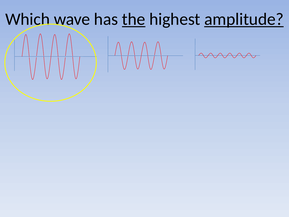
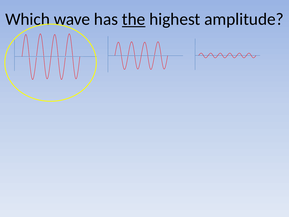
amplitude underline: present -> none
